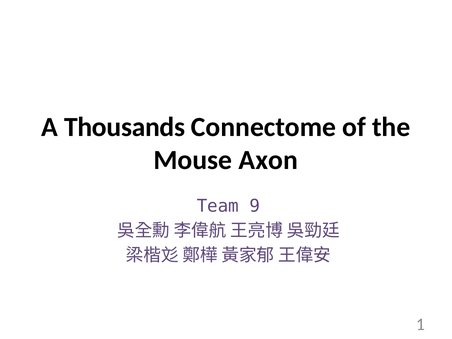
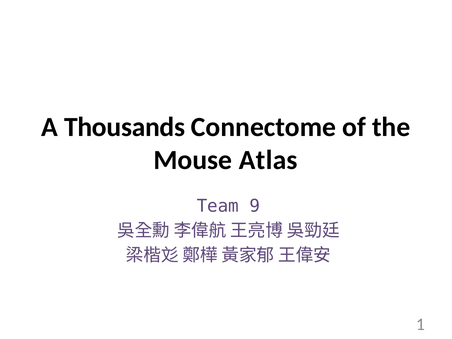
Axon: Axon -> Atlas
